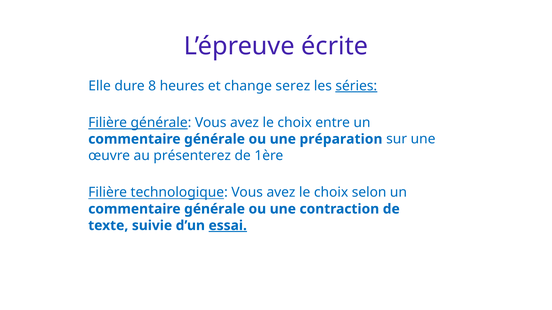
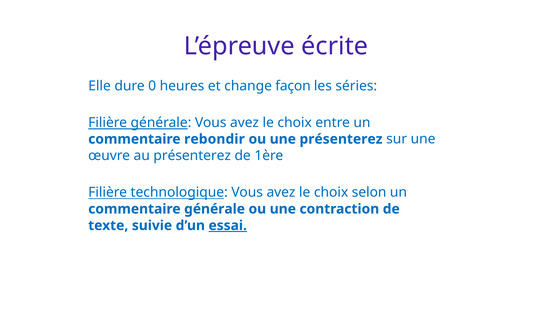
8: 8 -> 0
serez: serez -> façon
séries underline: present -> none
générale at (215, 139): générale -> rebondir
une préparation: préparation -> présenterez
